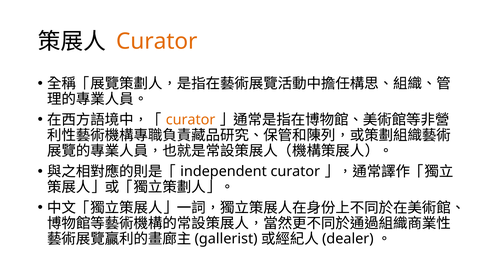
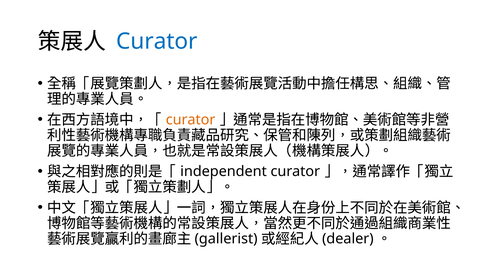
Curator at (157, 42) colour: orange -> blue
